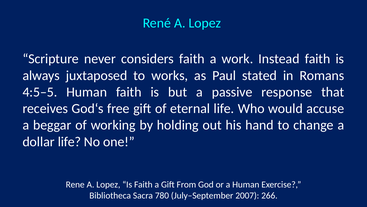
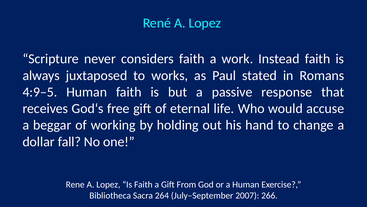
4:5–5: 4:5–5 -> 4:9–5
dollar life: life -> fall
780: 780 -> 264
